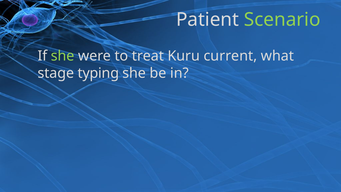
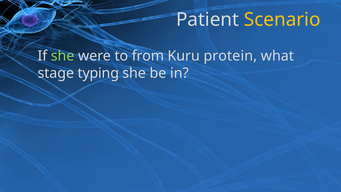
Scenario colour: light green -> yellow
treat: treat -> from
current: current -> protein
